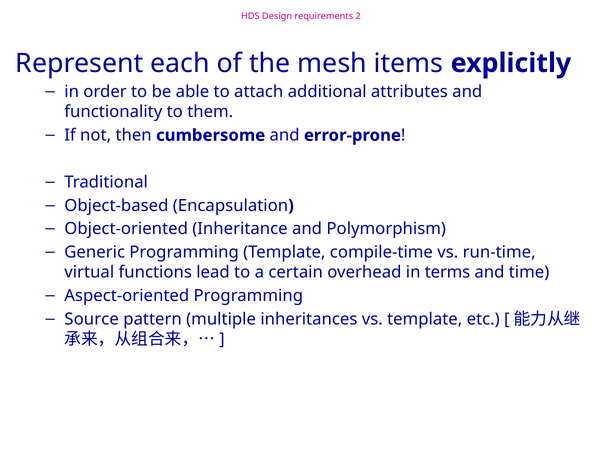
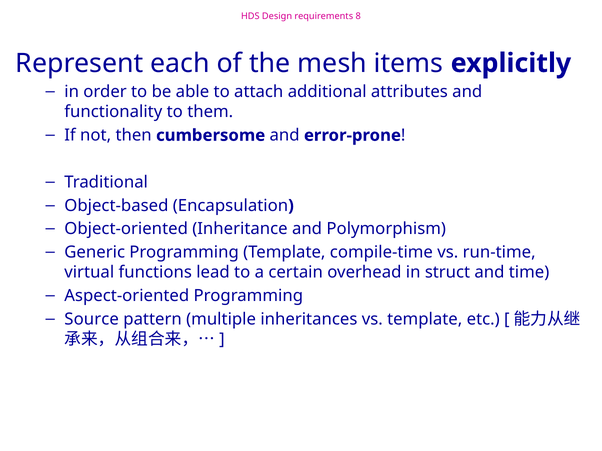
2: 2 -> 8
terms: terms -> struct
